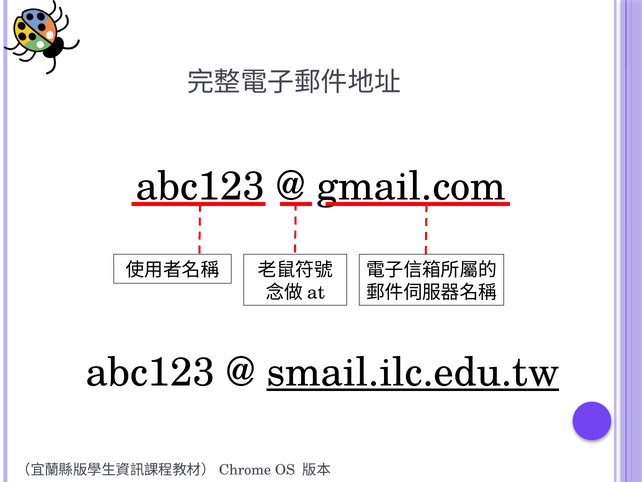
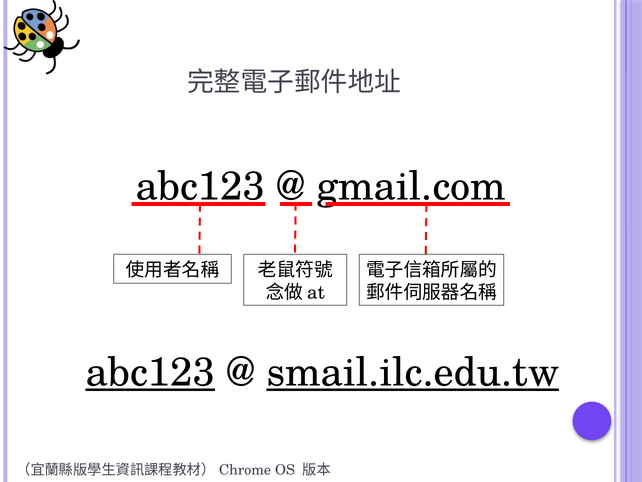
abc123 at (150, 372) underline: none -> present
